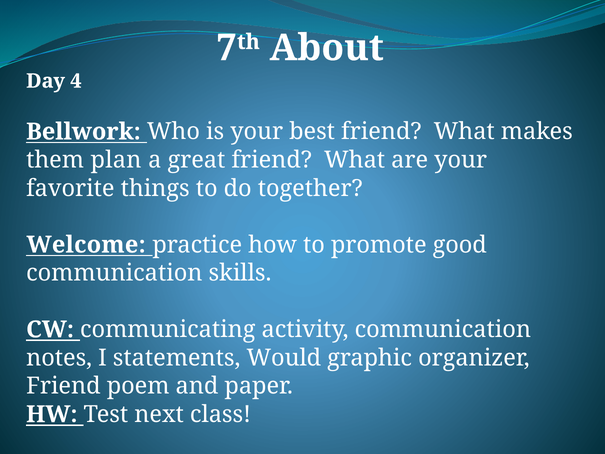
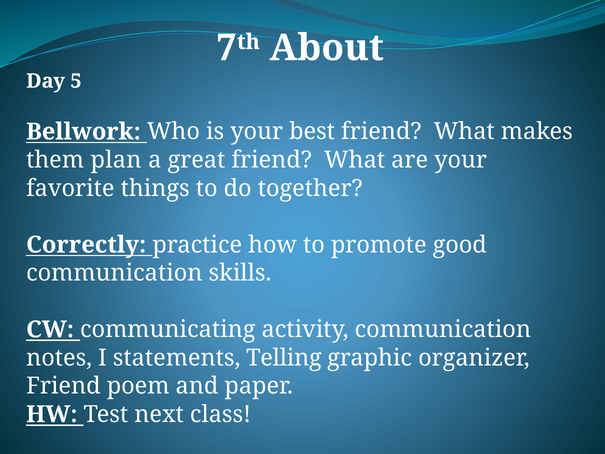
4: 4 -> 5
Welcome: Welcome -> Correctly
Would: Would -> Telling
